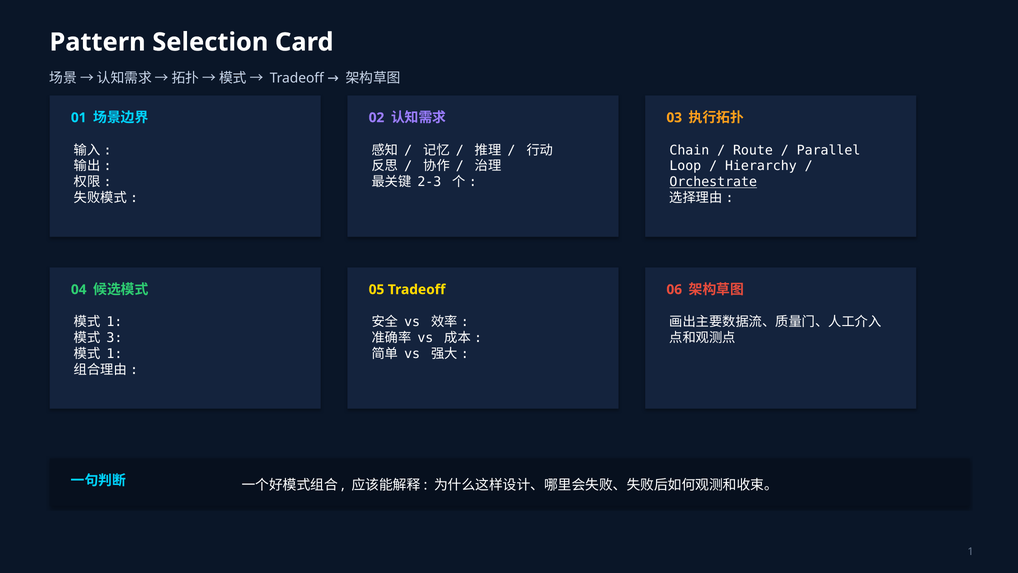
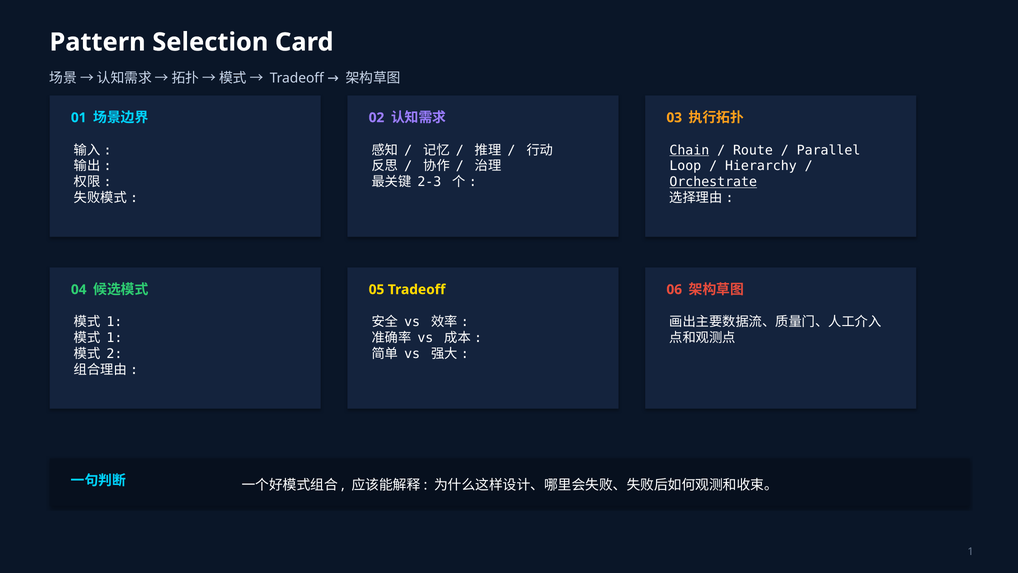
Chain underline: none -> present
3 at (114, 338): 3 -> 1
1 at (114, 354): 1 -> 2
